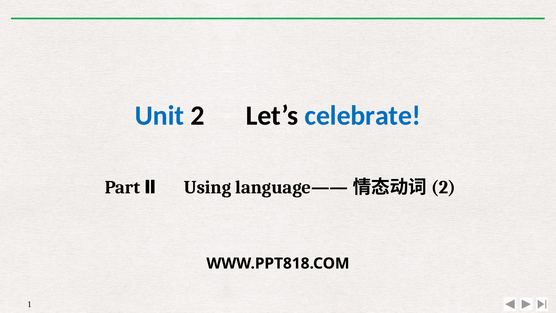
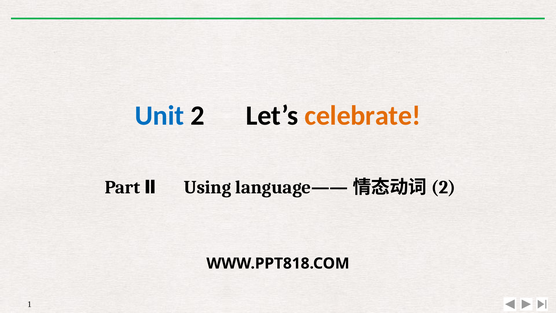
celebrate colour: blue -> orange
